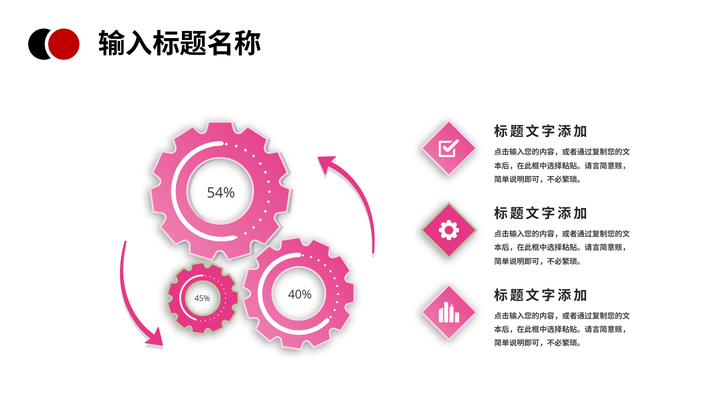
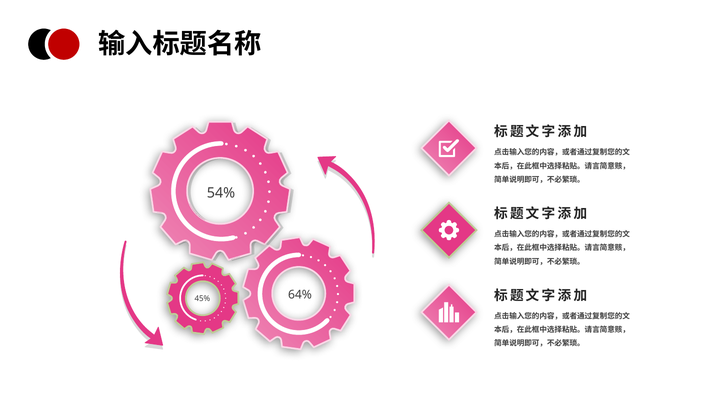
40%: 40% -> 64%
